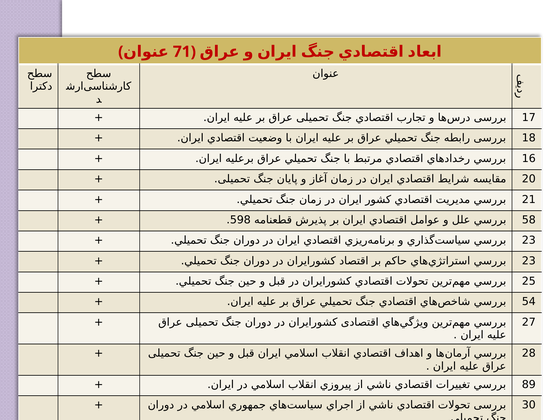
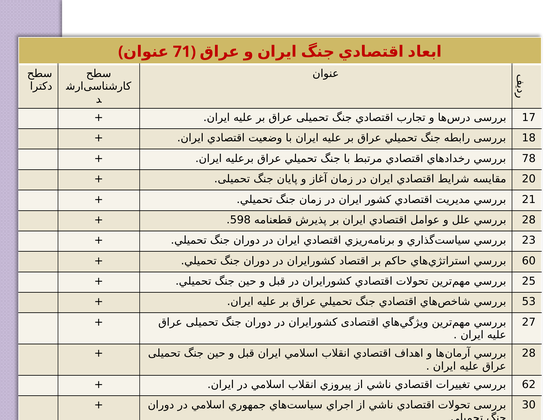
16: 16 -> 78
58 at (529, 220): 58 -> 28
23 at (529, 261): 23 -> 60
54: 54 -> 53
89: 89 -> 62
